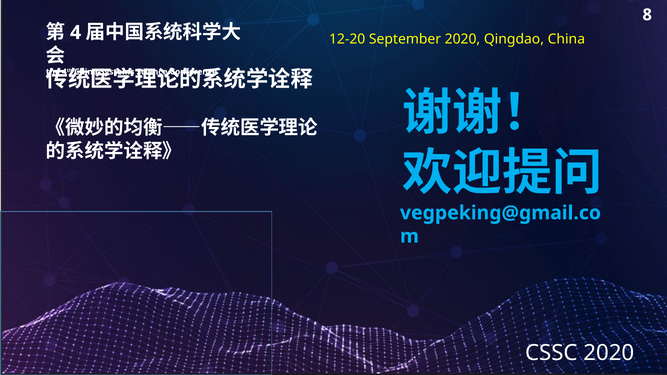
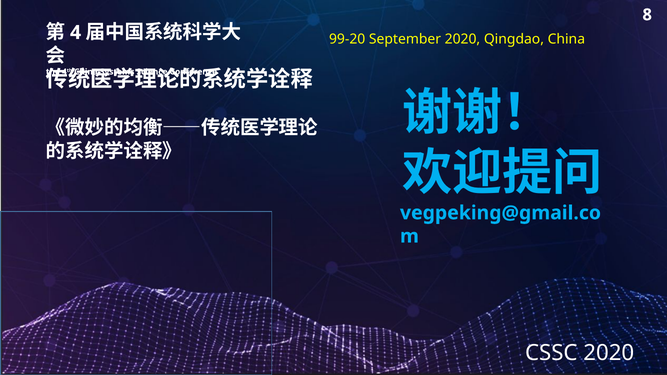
12-20: 12-20 -> 99-20
